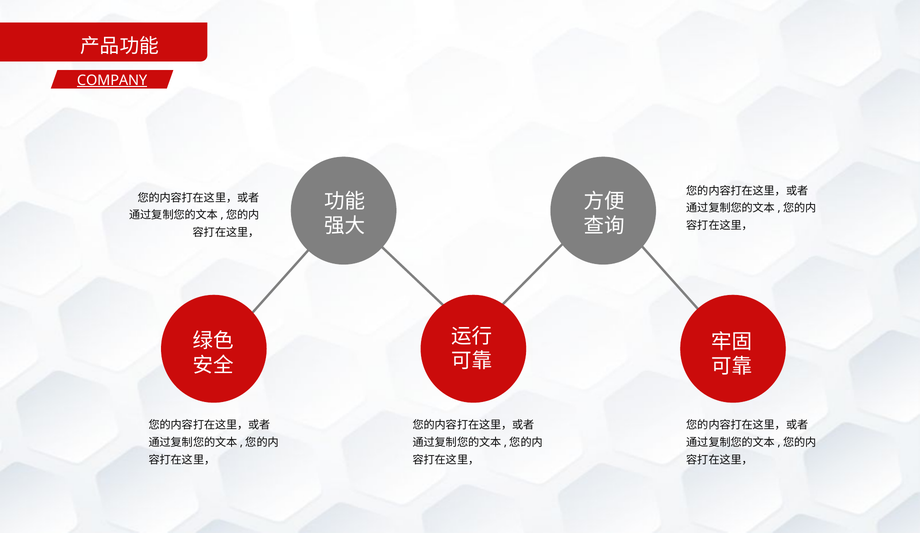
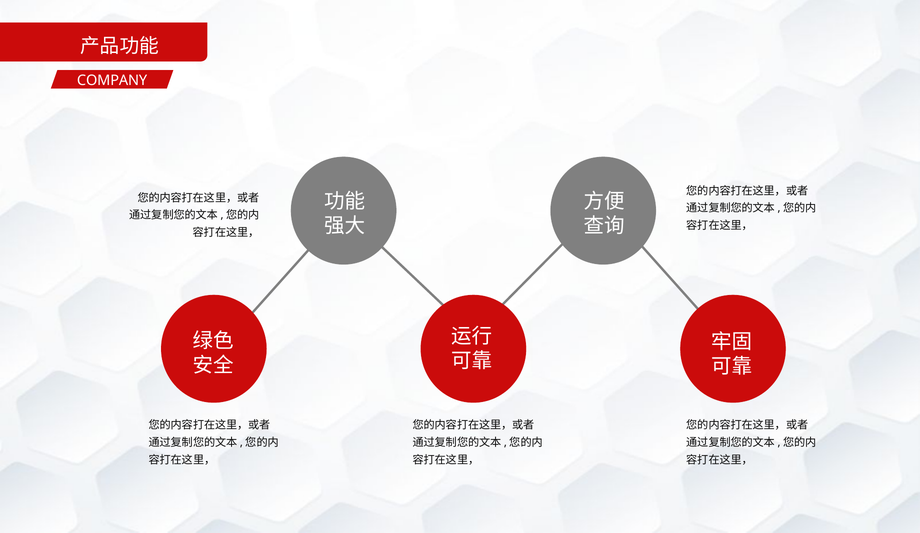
COMPANY underline: present -> none
